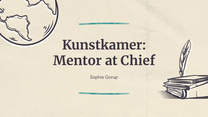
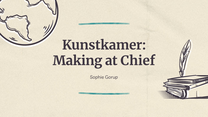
Mentor: Mentor -> Making
